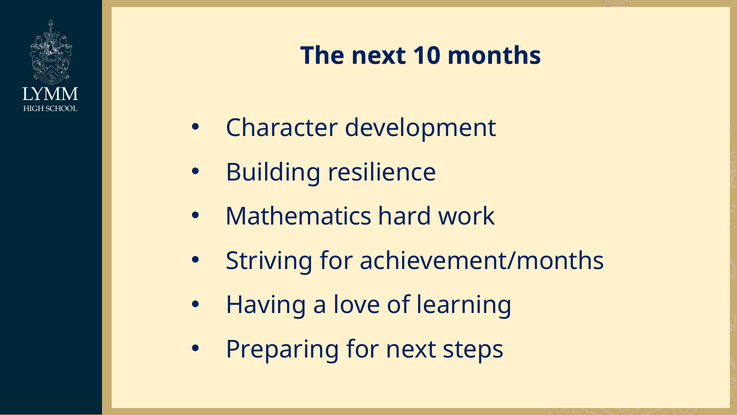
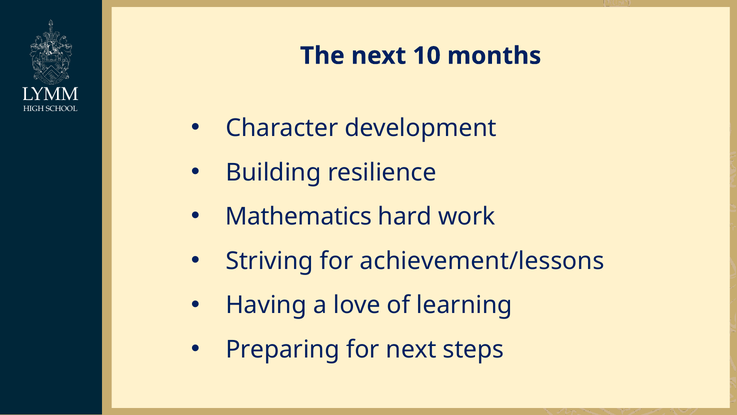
achievement/months: achievement/months -> achievement/lessons
